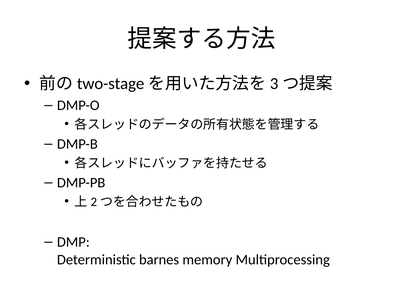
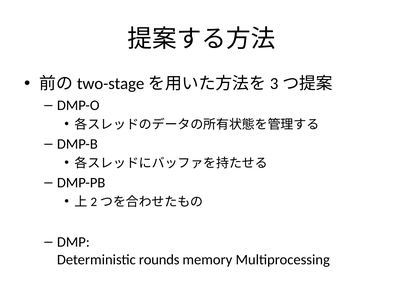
barnes: barnes -> rounds
